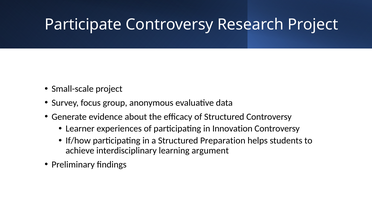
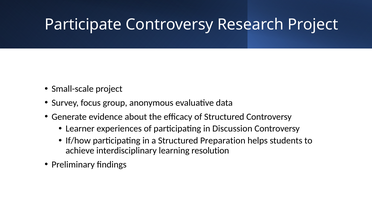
Innovation: Innovation -> Discussion
argument: argument -> resolution
